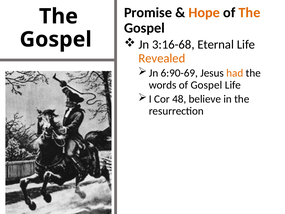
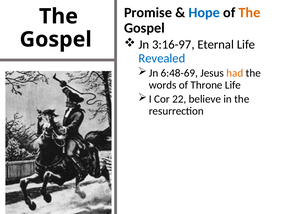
Hope colour: orange -> blue
3:16-68: 3:16-68 -> 3:16-97
Revealed colour: orange -> blue
6:90-69: 6:90-69 -> 6:48-69
of Gospel: Gospel -> Throne
48: 48 -> 22
